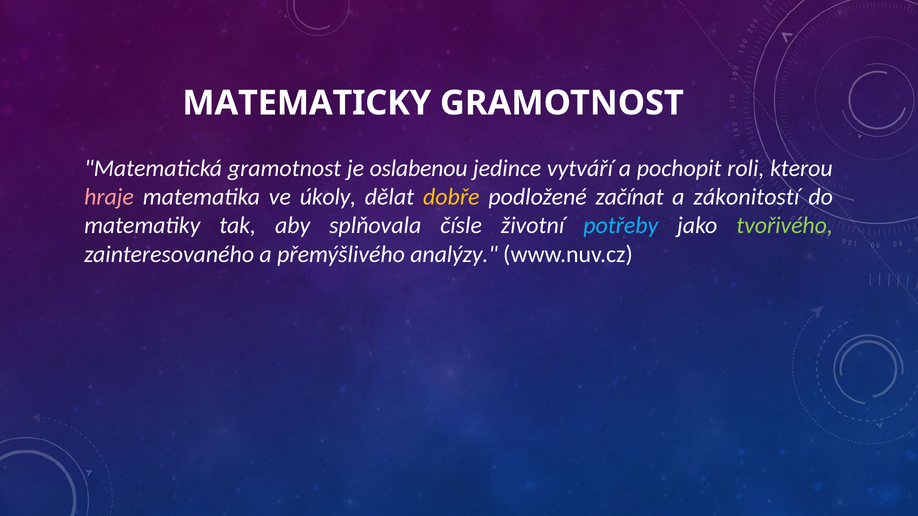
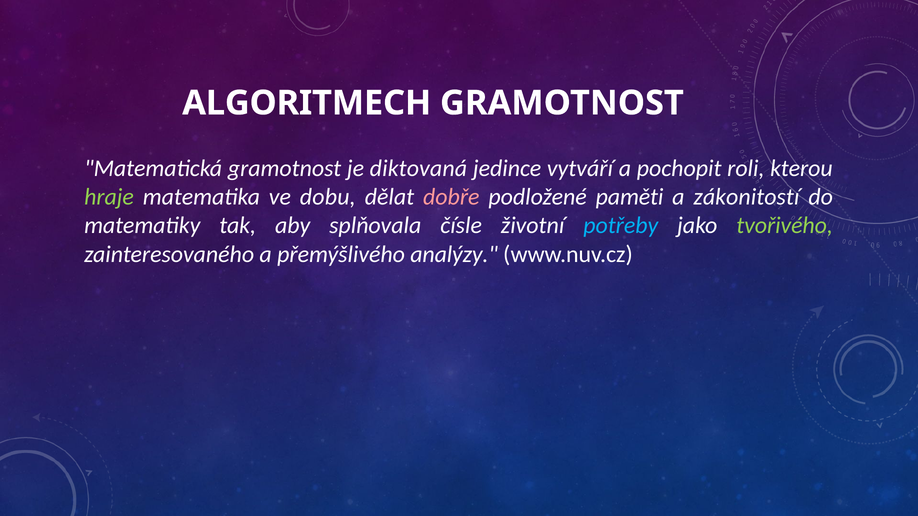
MATEMATICKY: MATEMATICKY -> ALGORITMECH
oslabenou: oslabenou -> diktovaná
hraje colour: pink -> light green
úkoly: úkoly -> dobu
dobře colour: yellow -> pink
začínat: začínat -> paměti
